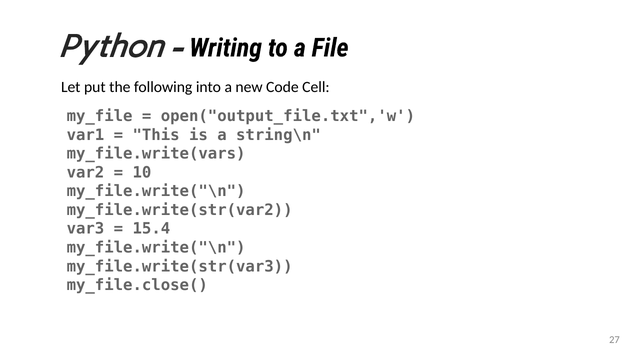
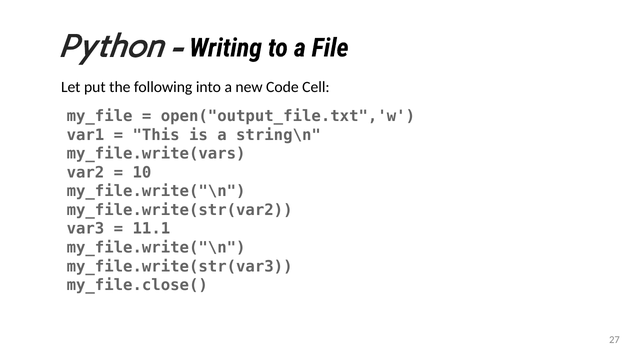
15.4: 15.4 -> 11.1
